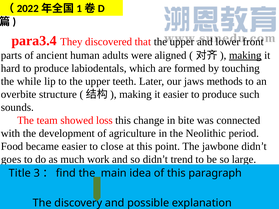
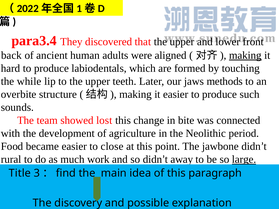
parts: parts -> back
loss: loss -> lost
goes: goes -> rural
trend: trend -> away
large underline: none -> present
